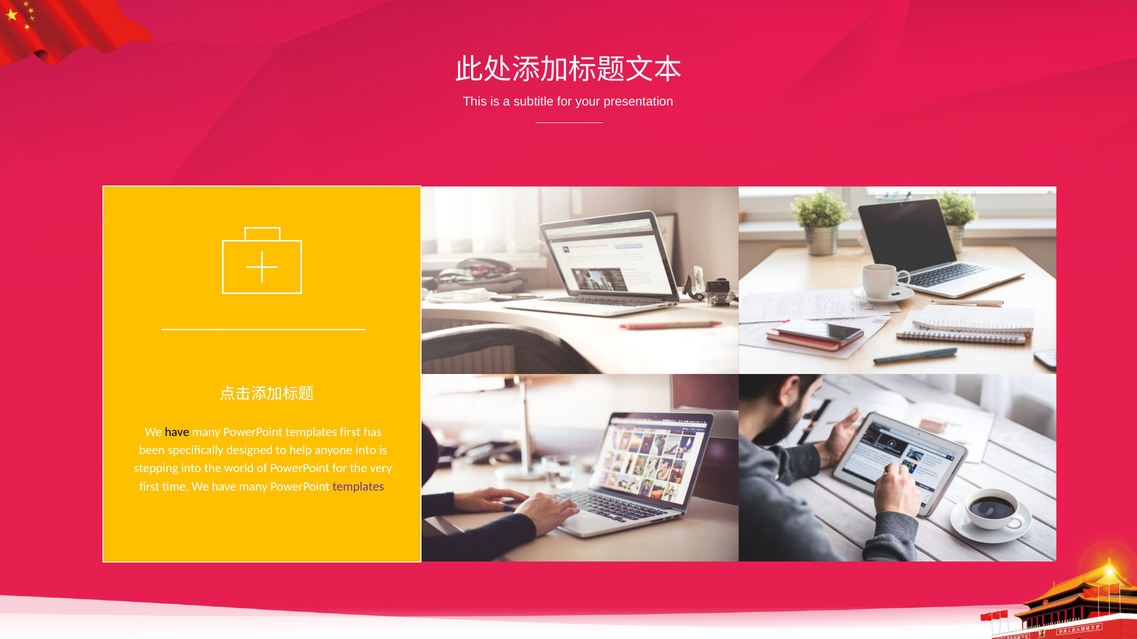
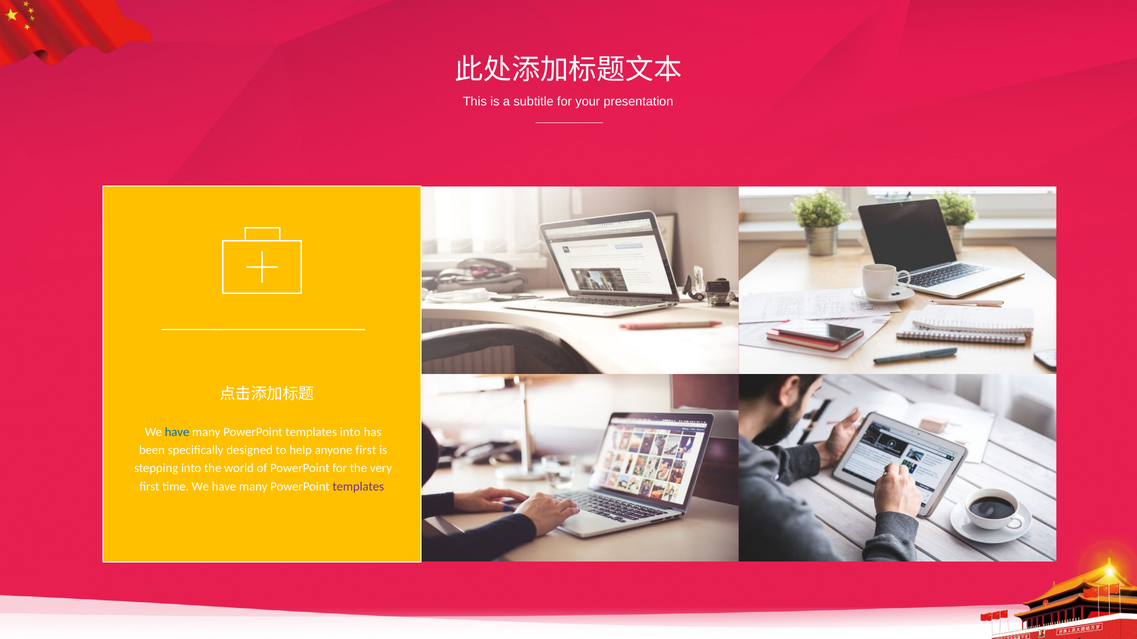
have at (177, 432) colour: black -> blue
templates first: first -> into
anyone into: into -> first
